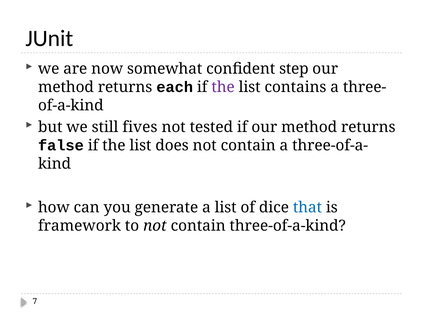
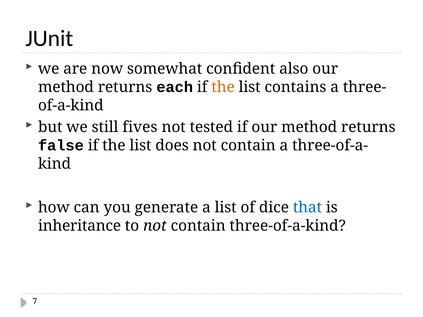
step: step -> also
the at (223, 87) colour: purple -> orange
framework: framework -> inheritance
